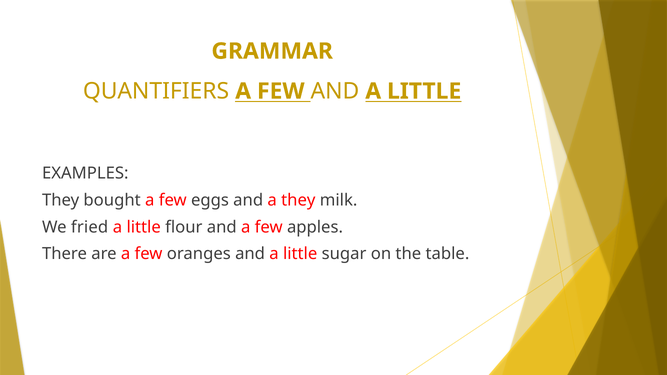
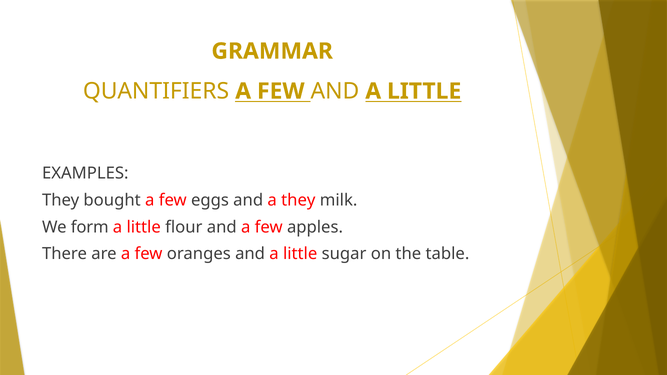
fried: fried -> form
